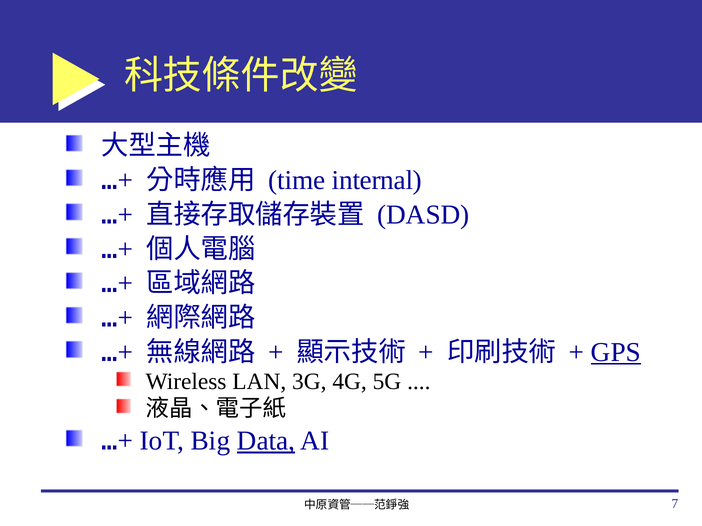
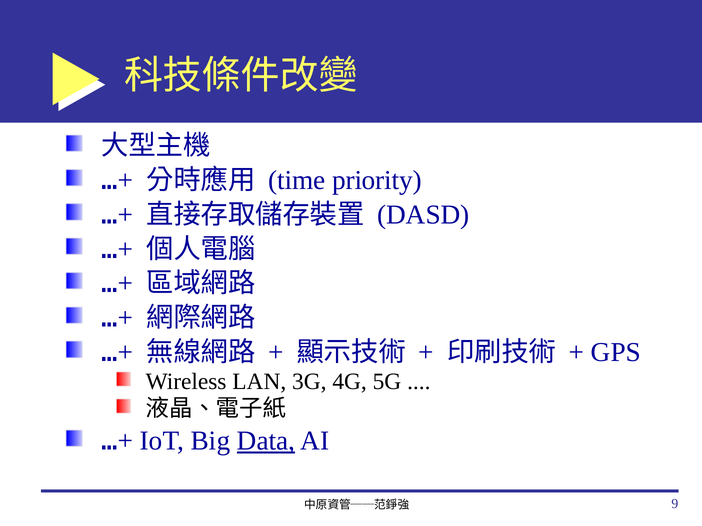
internal: internal -> priority
GPS underline: present -> none
7: 7 -> 9
